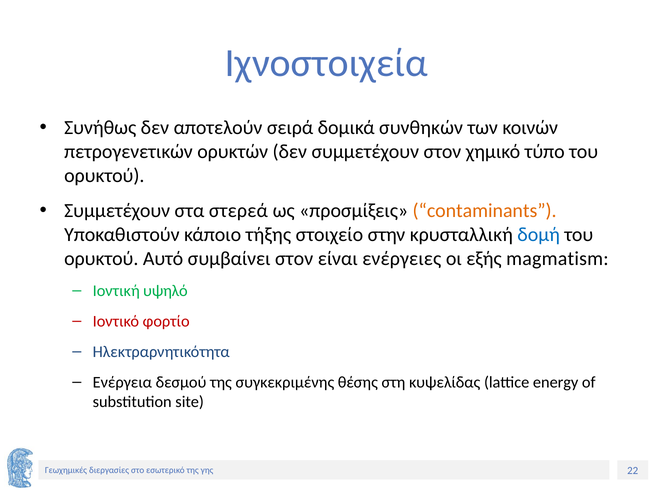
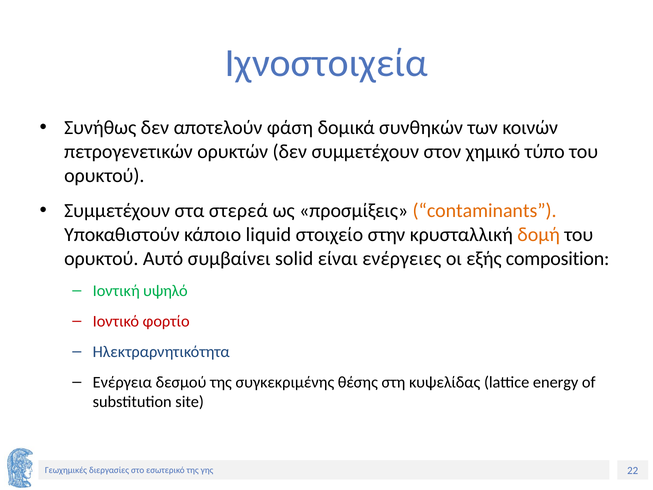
σειρά: σειρά -> φάση
τήξης: τήξης -> liquid
δομή colour: blue -> orange
συμβαίνει στον: στον -> solid
magmatism: magmatism -> composition
